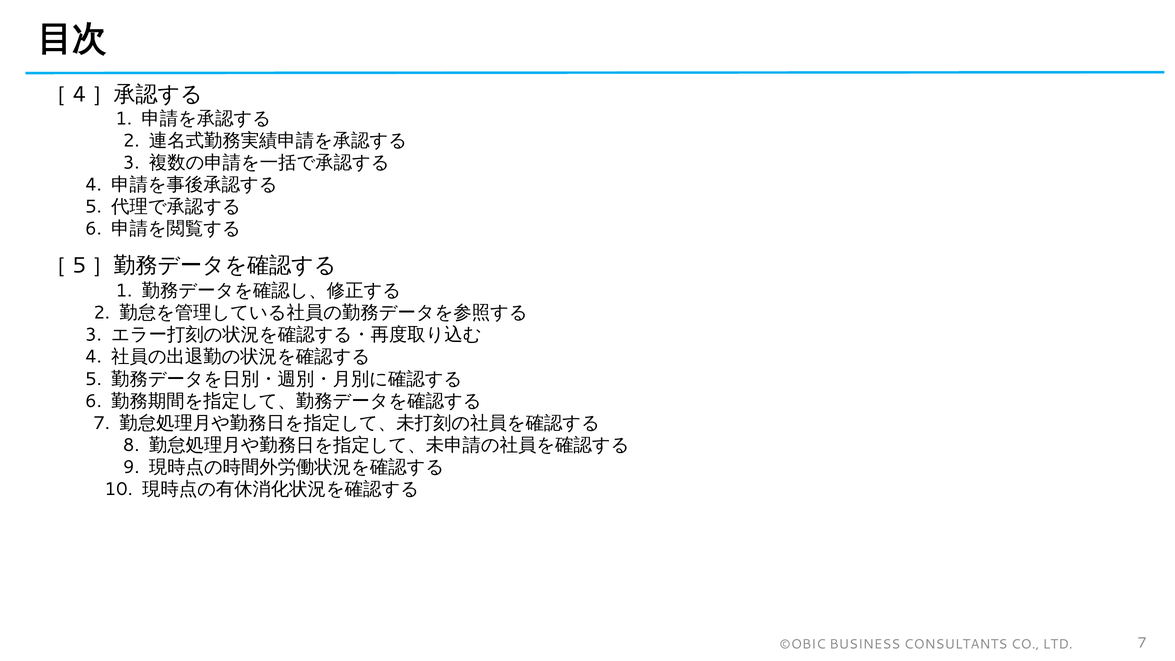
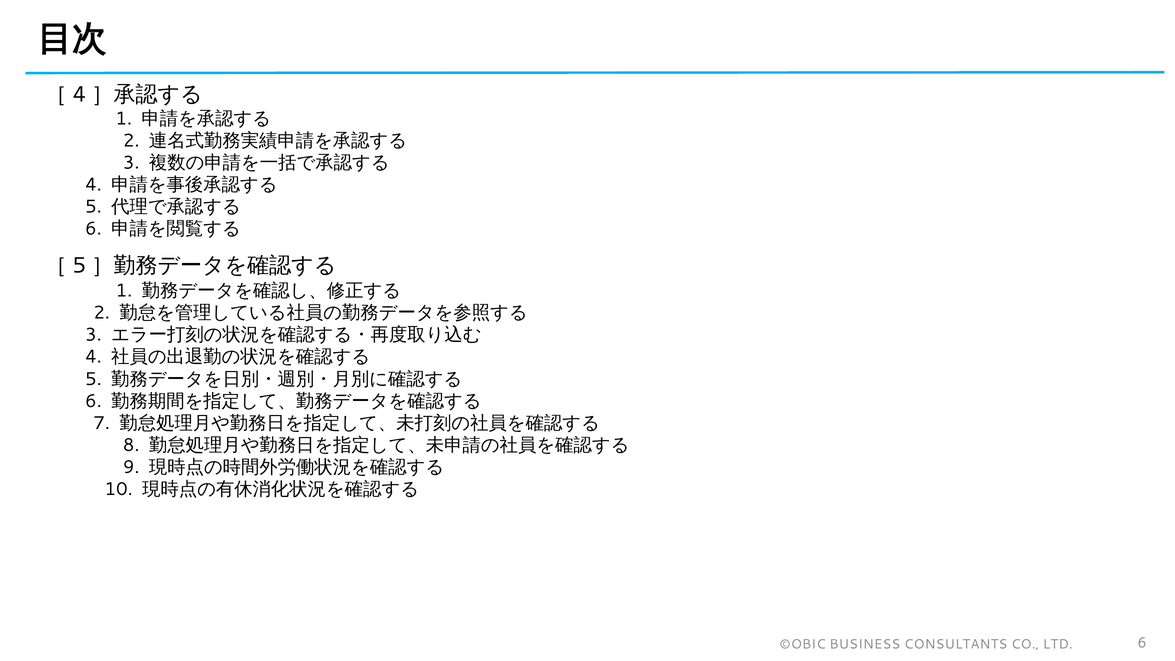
LTD 7: 7 -> 6
